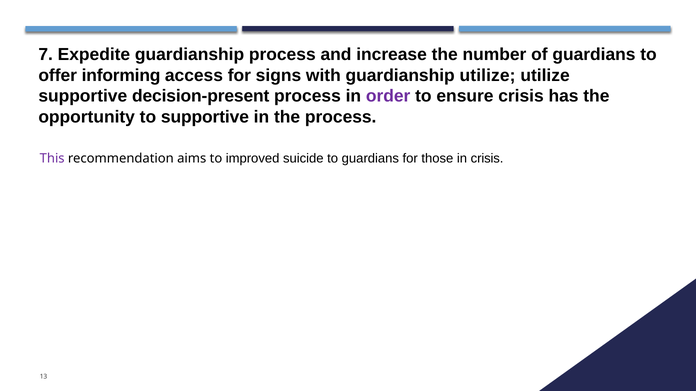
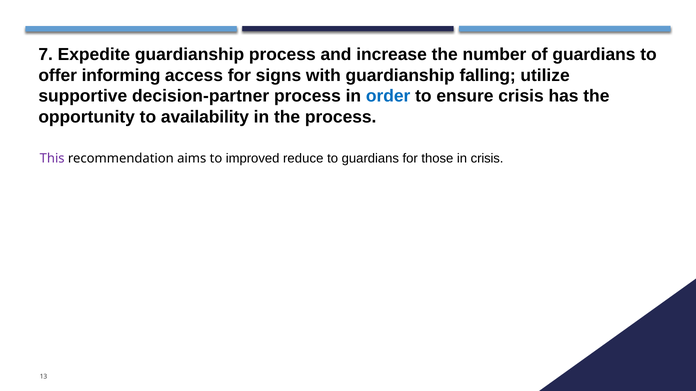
guardianship utilize: utilize -> falling
decision-present: decision-present -> decision-partner
order colour: purple -> blue
to supportive: supportive -> availability
suicide: suicide -> reduce
